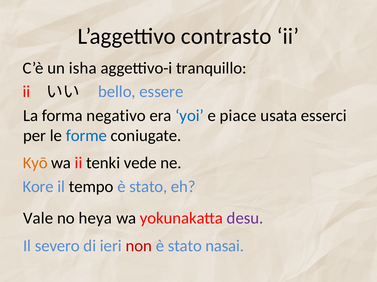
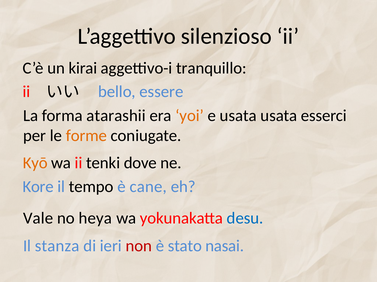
contrasto: contrasto -> silenzioso
isha: isha -> kirai
negativo: negativo -> atarashii
yoi colour: blue -> orange
e piace: piace -> usata
forme colour: blue -> orange
vede: vede -> dove
stato at (148, 187): stato -> cane
desu colour: purple -> blue
severo: severo -> stanza
